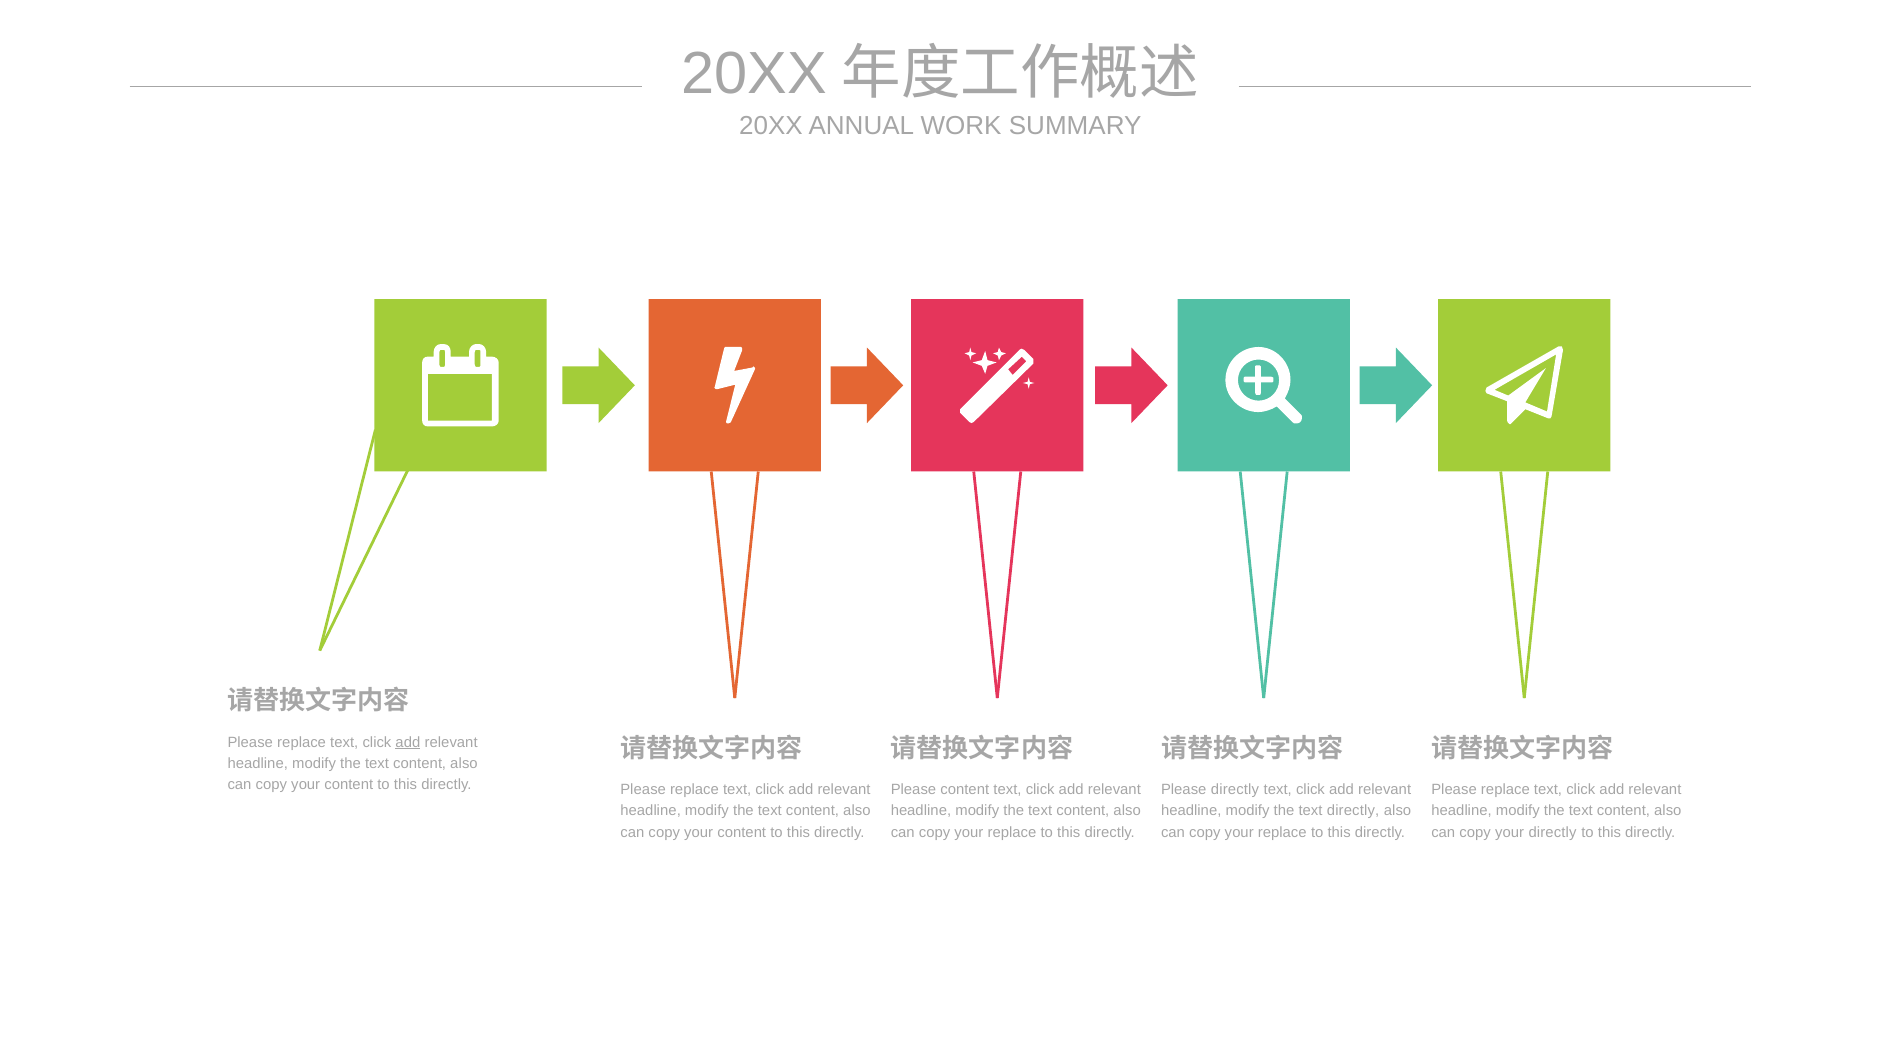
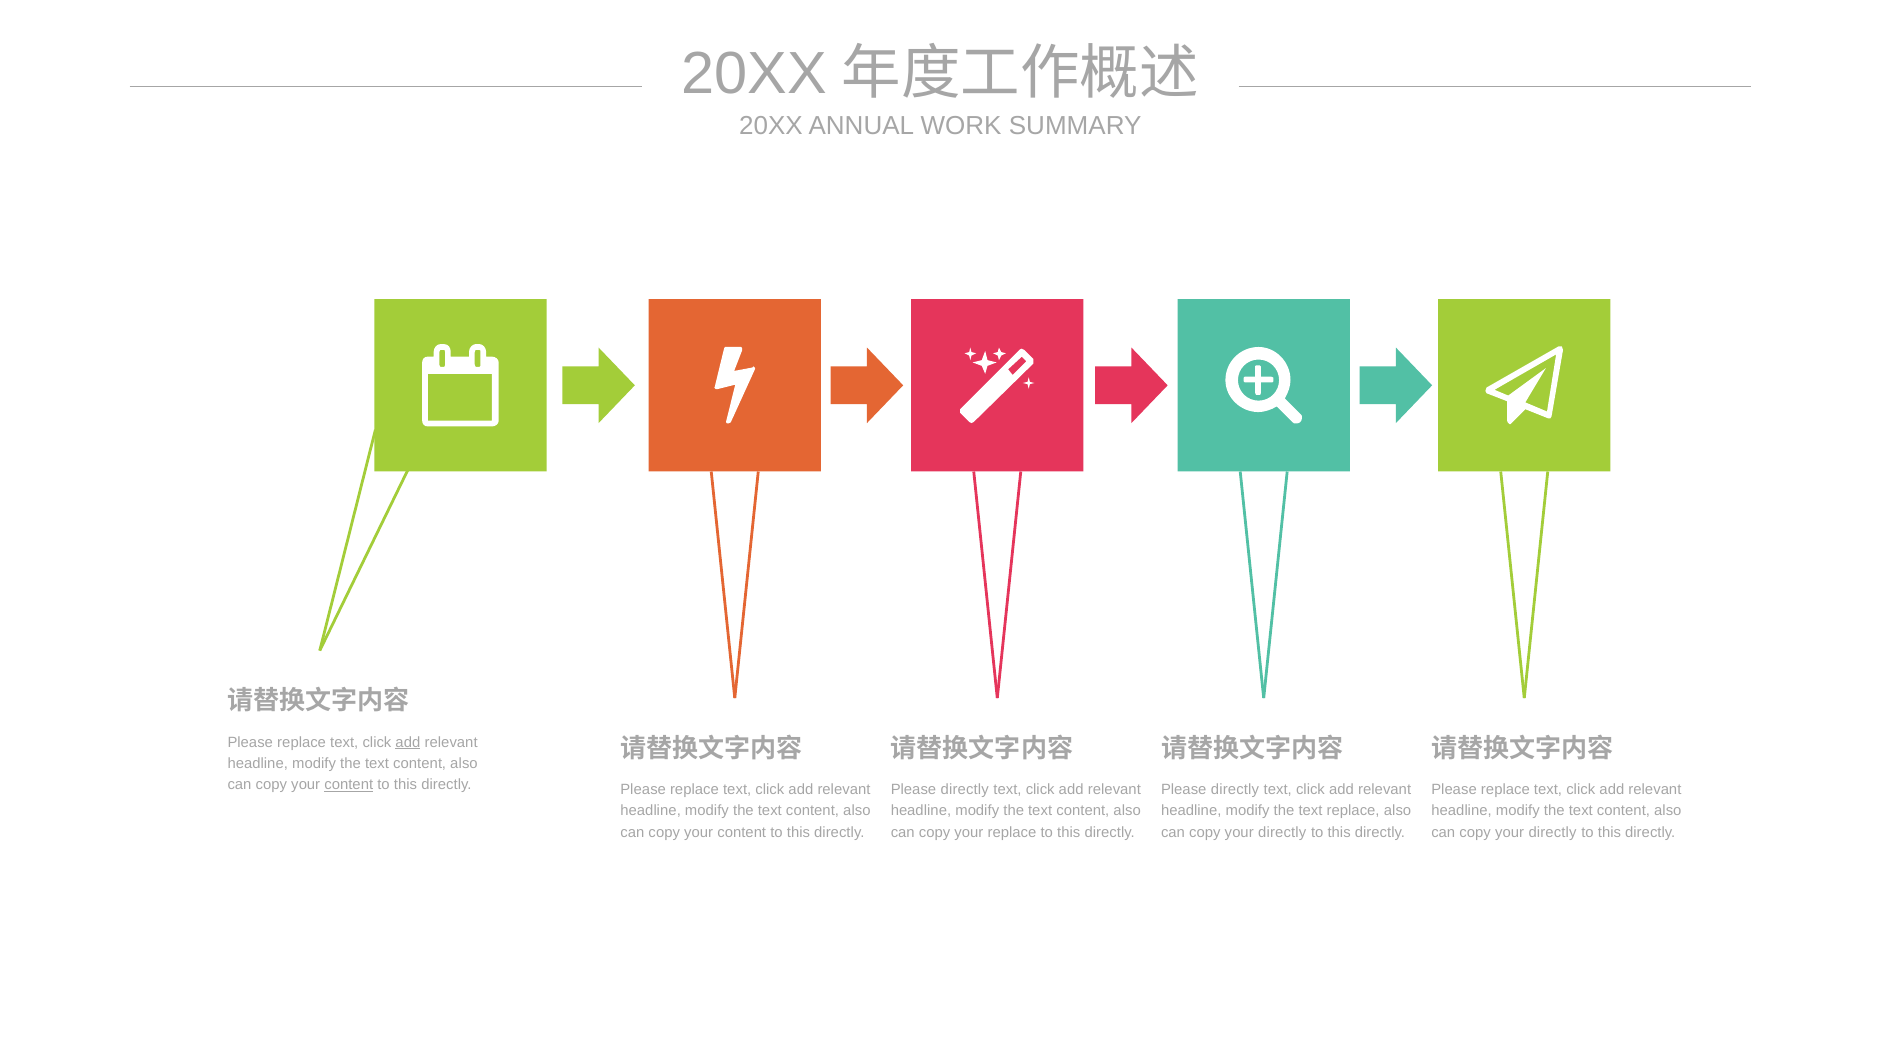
content at (349, 785) underline: none -> present
content at (965, 790): content -> directly
text directly: directly -> replace
replace at (1282, 832): replace -> directly
